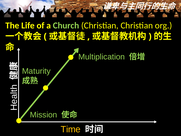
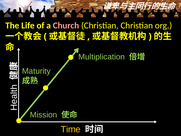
Church colour: light green -> pink
